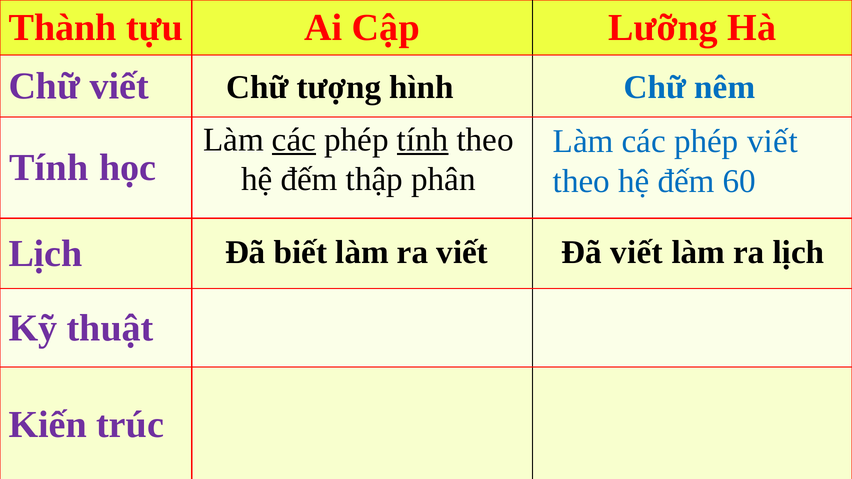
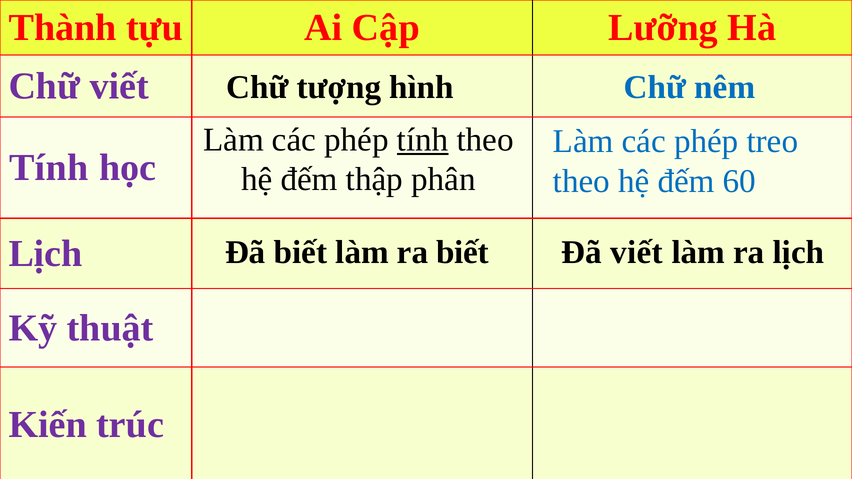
các at (294, 140) underline: present -> none
phép viết: viết -> treo
ra viết: viết -> biết
